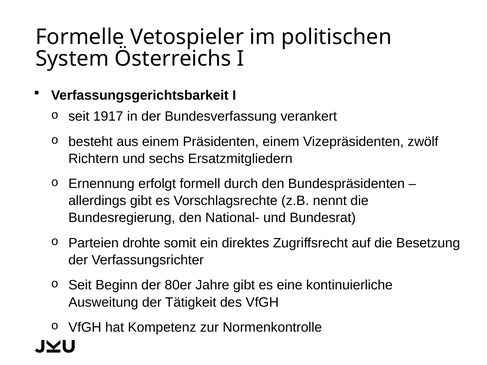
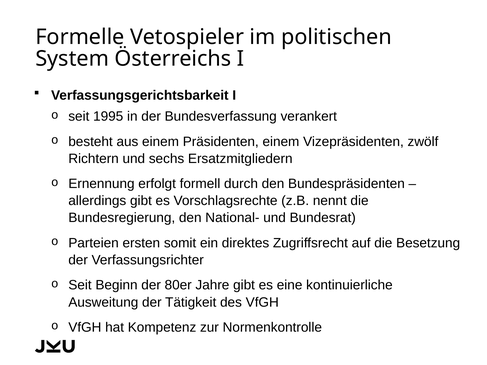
1917: 1917 -> 1995
drohte: drohte -> ersten
